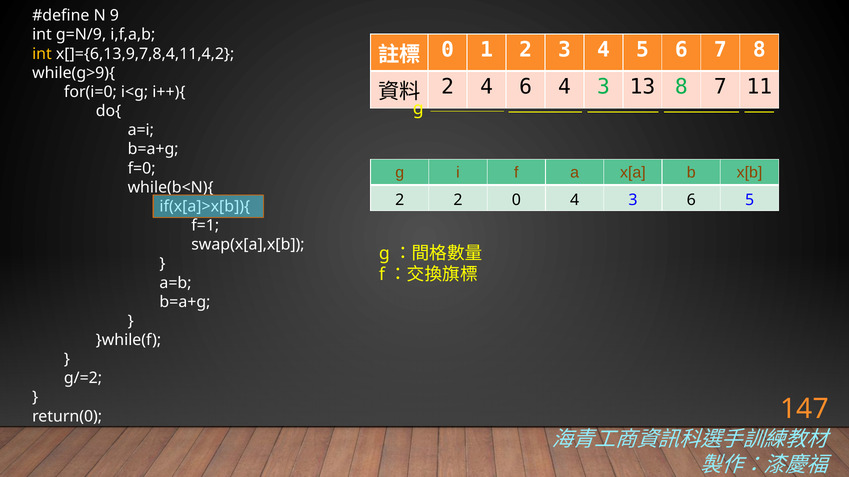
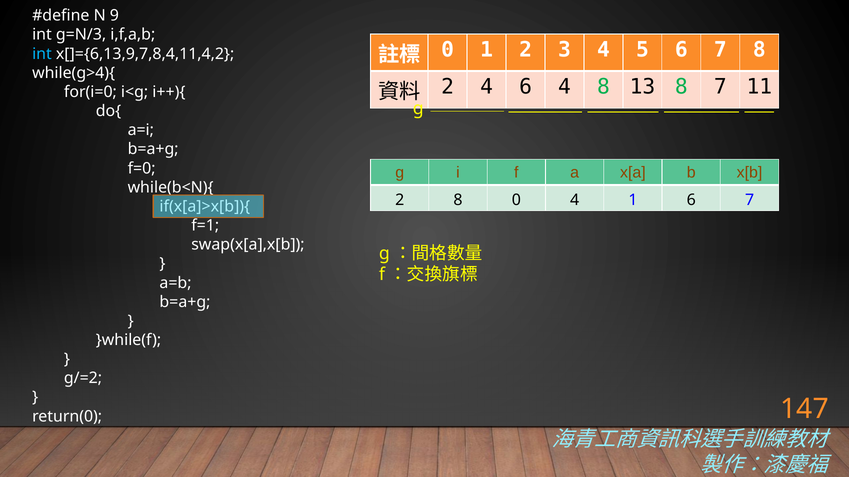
g=N/9: g=N/9 -> g=N/3
int at (42, 54) colour: yellow -> light blue
while(g>9){: while(g>9){ -> while(g>4){
6 4 3: 3 -> 8
2 2: 2 -> 8
0 4 3: 3 -> 1
5 at (750, 200): 5 -> 7
